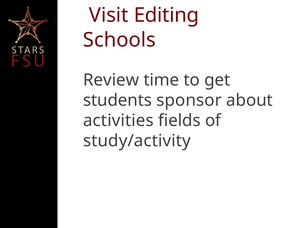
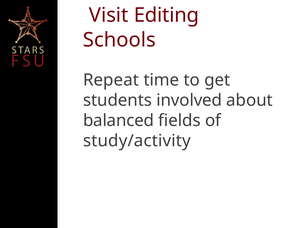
Review: Review -> Repeat
sponsor: sponsor -> involved
activities: activities -> balanced
